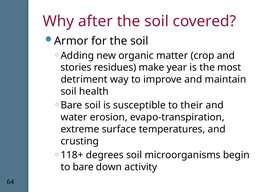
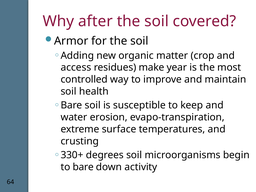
stories: stories -> access
detriment: detriment -> controlled
their: their -> keep
118+: 118+ -> 330+
